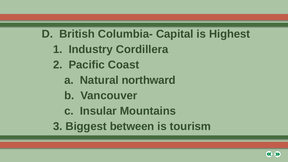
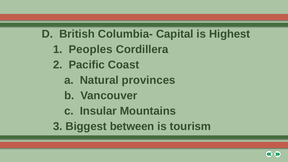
Industry: Industry -> Peoples
northward: northward -> provinces
